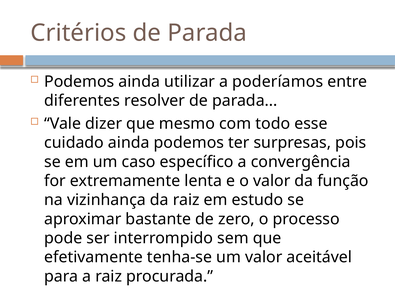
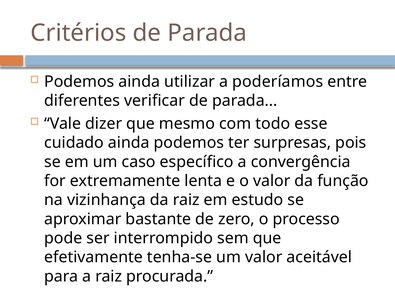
resolver: resolver -> verificar
